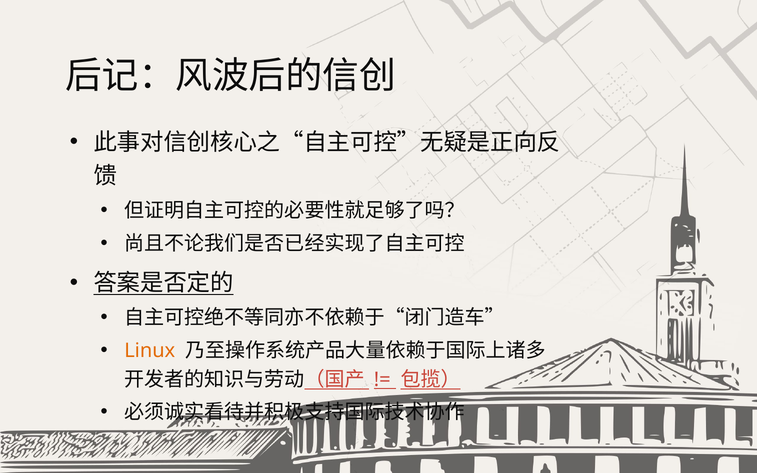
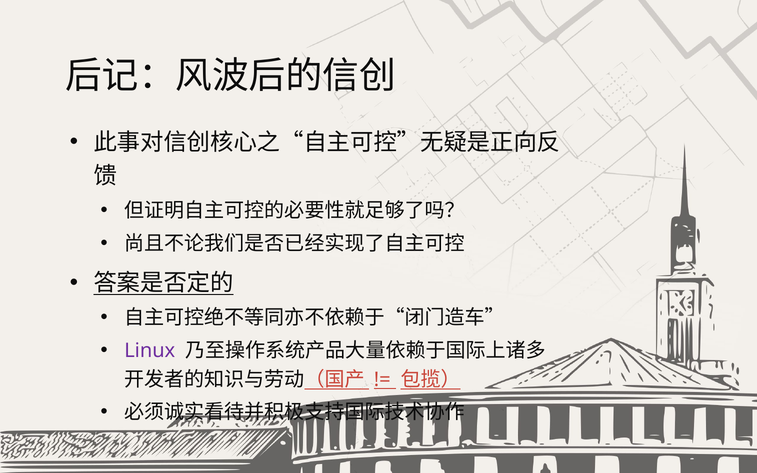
Linux colour: orange -> purple
